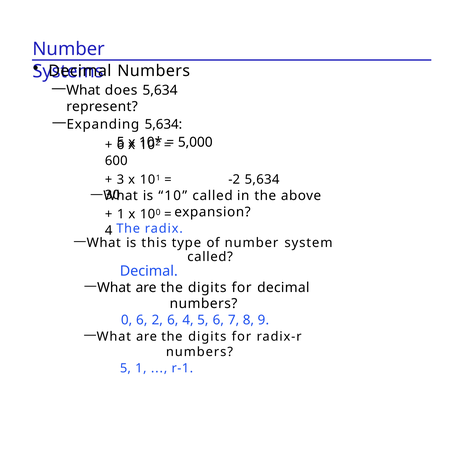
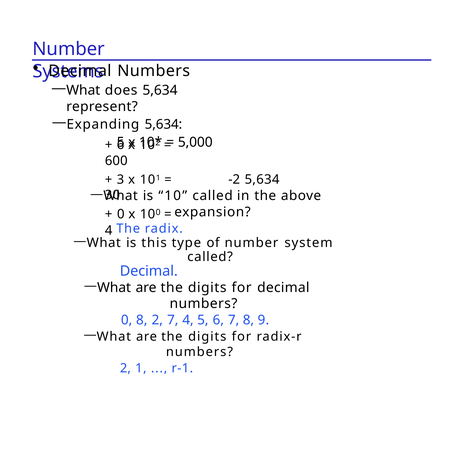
1 at (121, 214): 1 -> 0
0 6: 6 -> 8
2 6: 6 -> 7
5 at (125, 368): 5 -> 2
